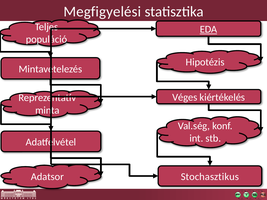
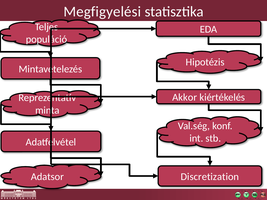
EDA underline: present -> none
Véges: Véges -> Akkor
Stochasztikus: Stochasztikus -> Discretization
